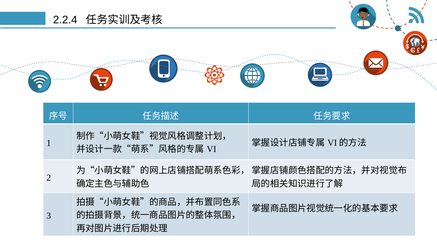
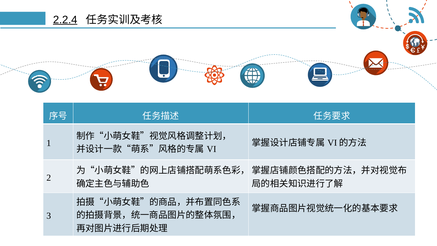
2.2.4 underline: none -> present
